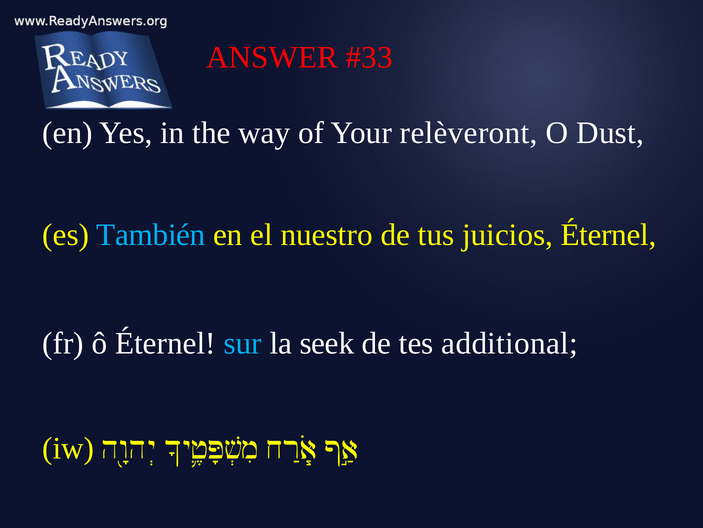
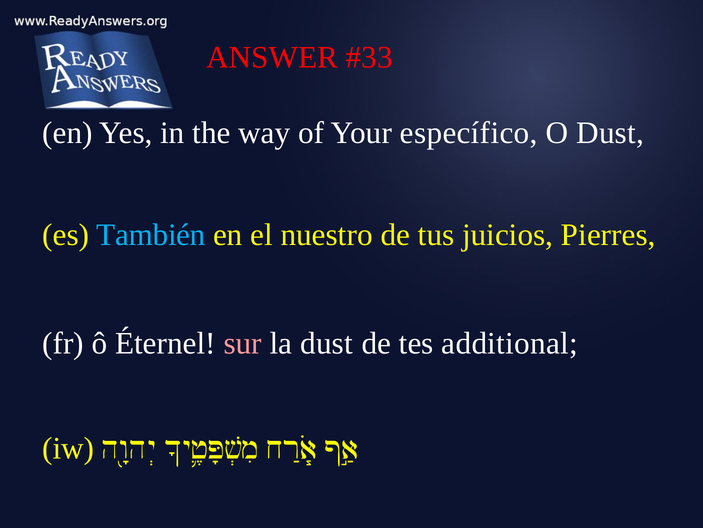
relèveront: relèveront -> específico
juicios Éternel: Éternel -> Pierres
sur colour: light blue -> pink
la seek: seek -> dust
